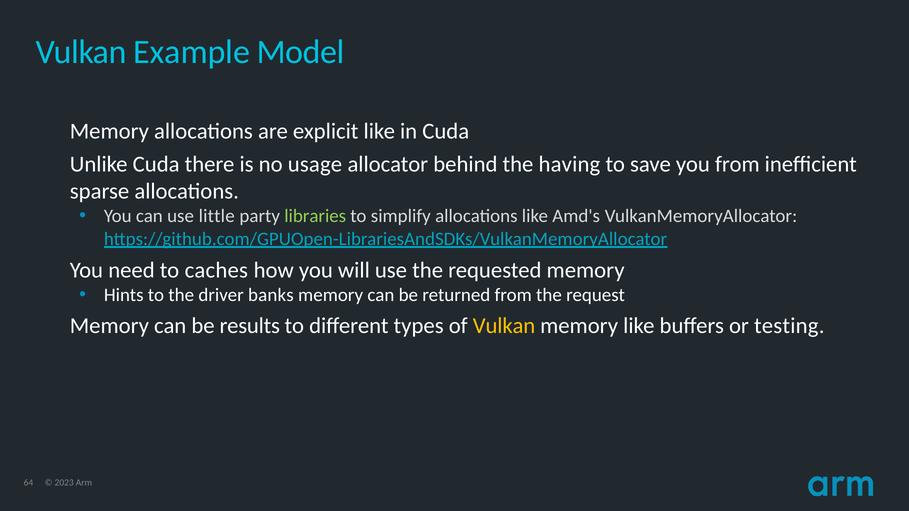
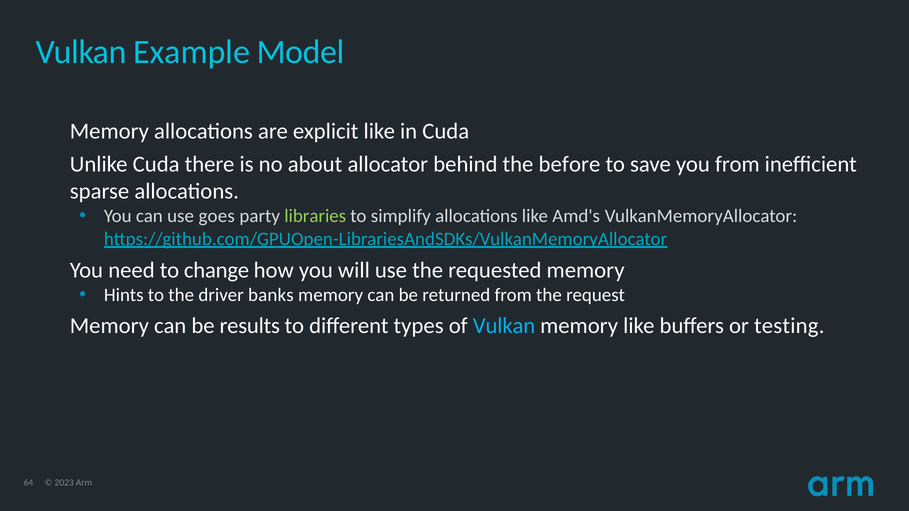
usage: usage -> about
having: having -> before
little: little -> goes
caches: caches -> change
Vulkan at (504, 326) colour: yellow -> light blue
